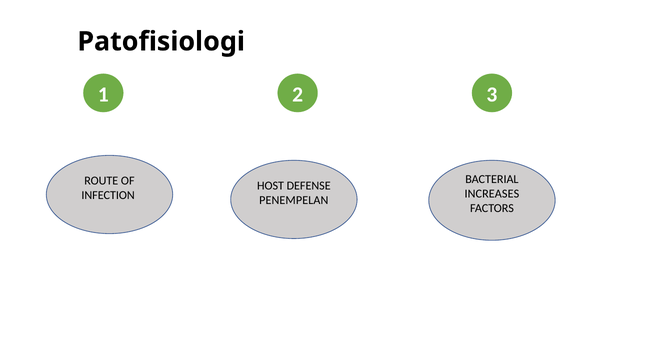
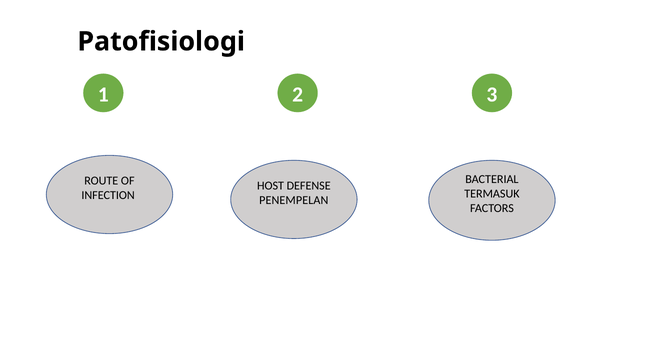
INCREASES: INCREASES -> TERMASUK
